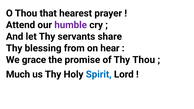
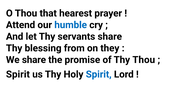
humble colour: purple -> blue
hear: hear -> they
We grace: grace -> share
Much at (18, 74): Much -> Spirit
